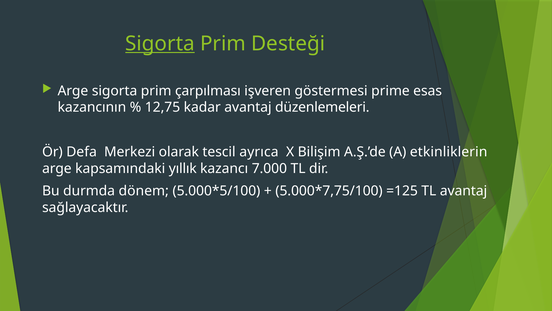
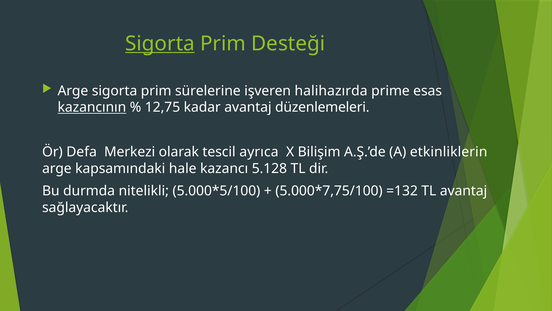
çarpılması: çarpılması -> sürelerine
göstermesi: göstermesi -> halihazırda
kazancının underline: none -> present
yıllık: yıllık -> hale
7.000: 7.000 -> 5.128
dönem: dönem -> nitelikli
=125: =125 -> =132
